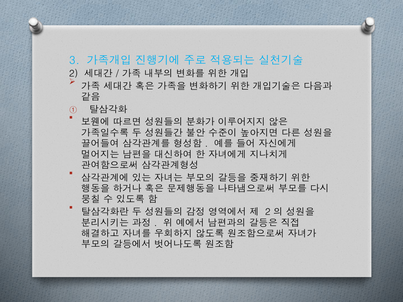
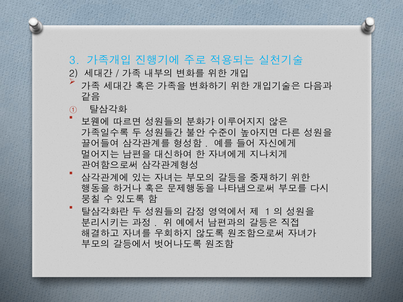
2 at (268, 212): 2 -> 1
